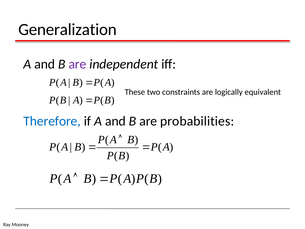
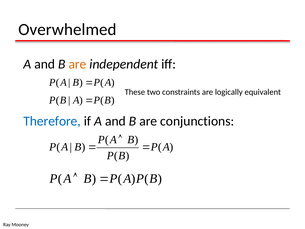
Generalization: Generalization -> Overwhelmed
are at (77, 64) colour: purple -> orange
probabilities: probabilities -> conjunctions
